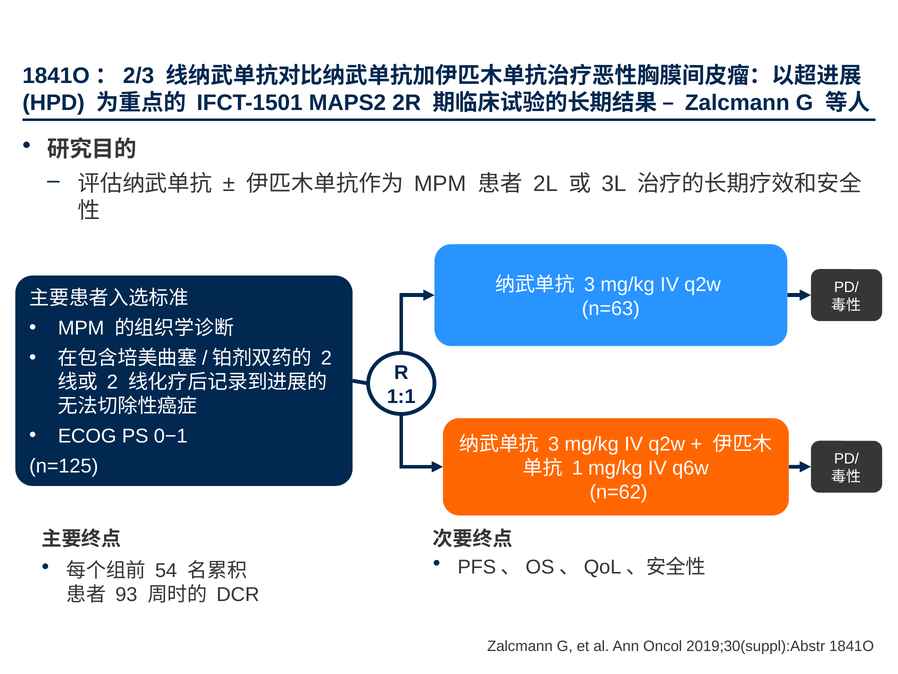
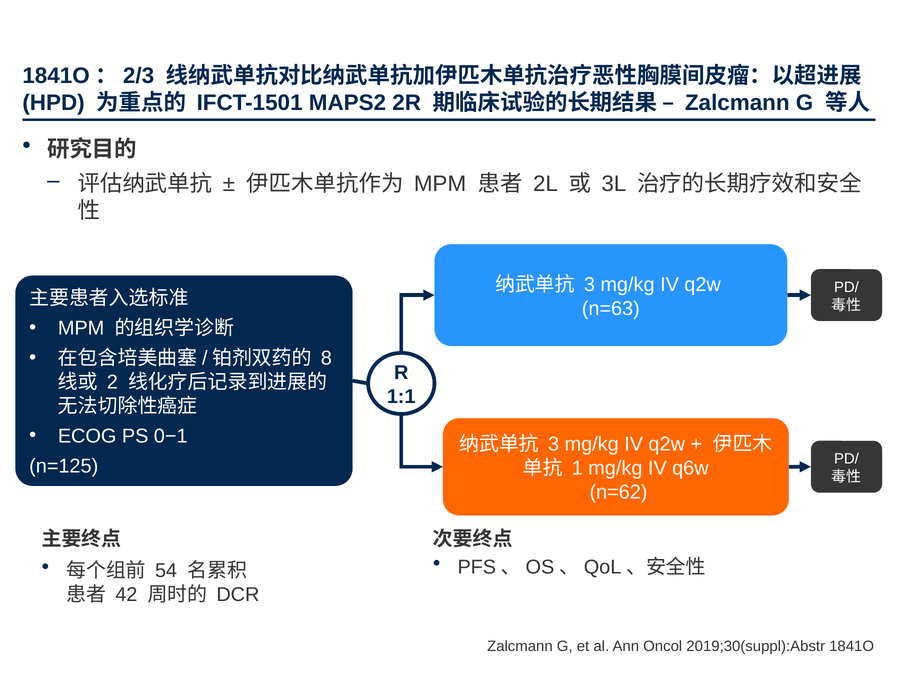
2 at (326, 358): 2 -> 8
93: 93 -> 42
